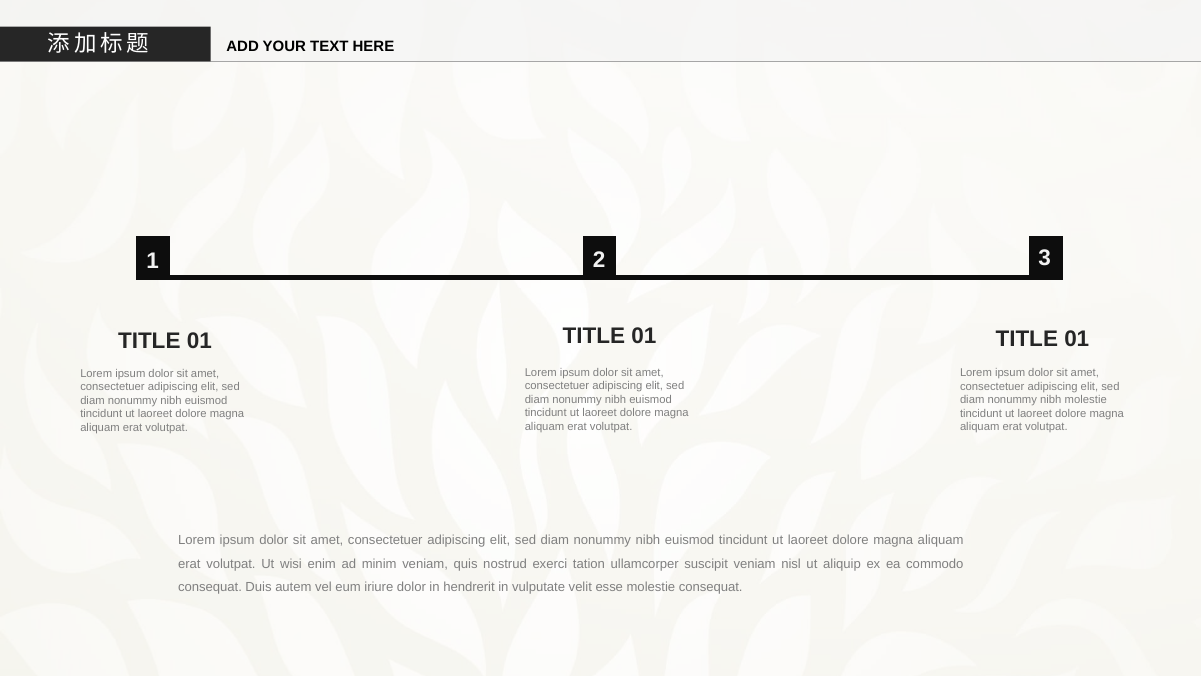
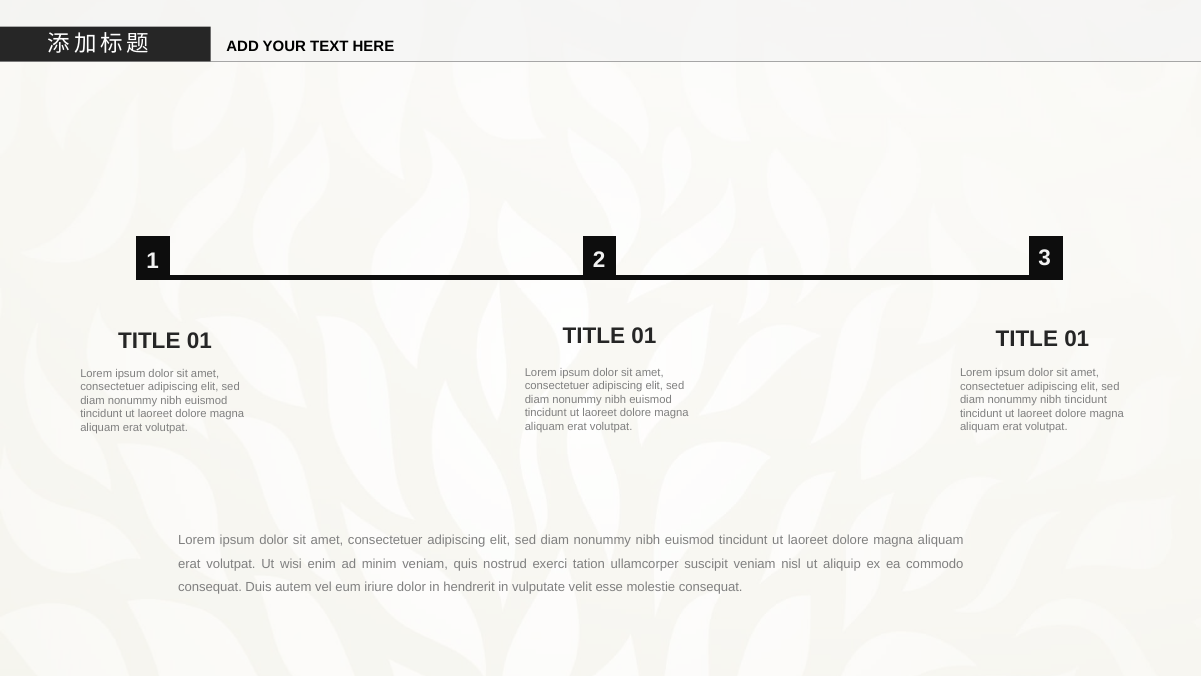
nibh molestie: molestie -> tincidunt
